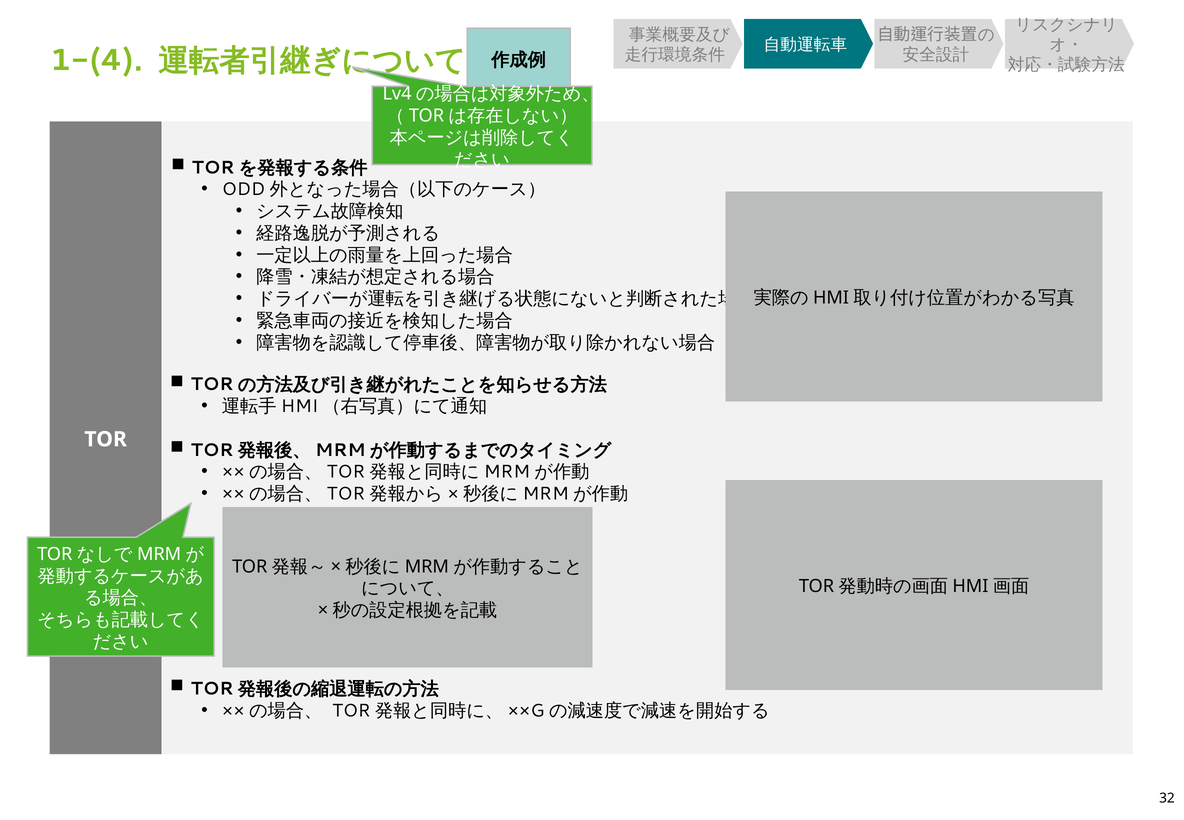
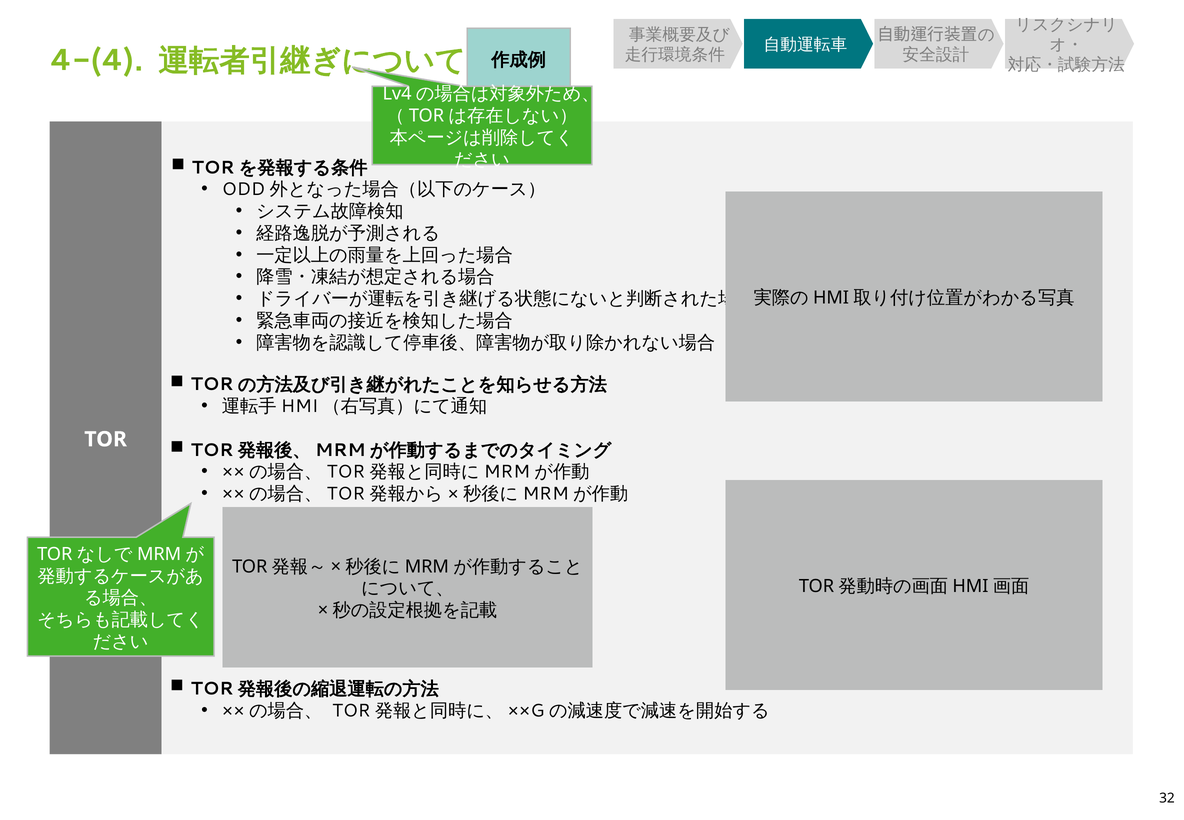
1-(4: 1-(4 -> 4-(4
